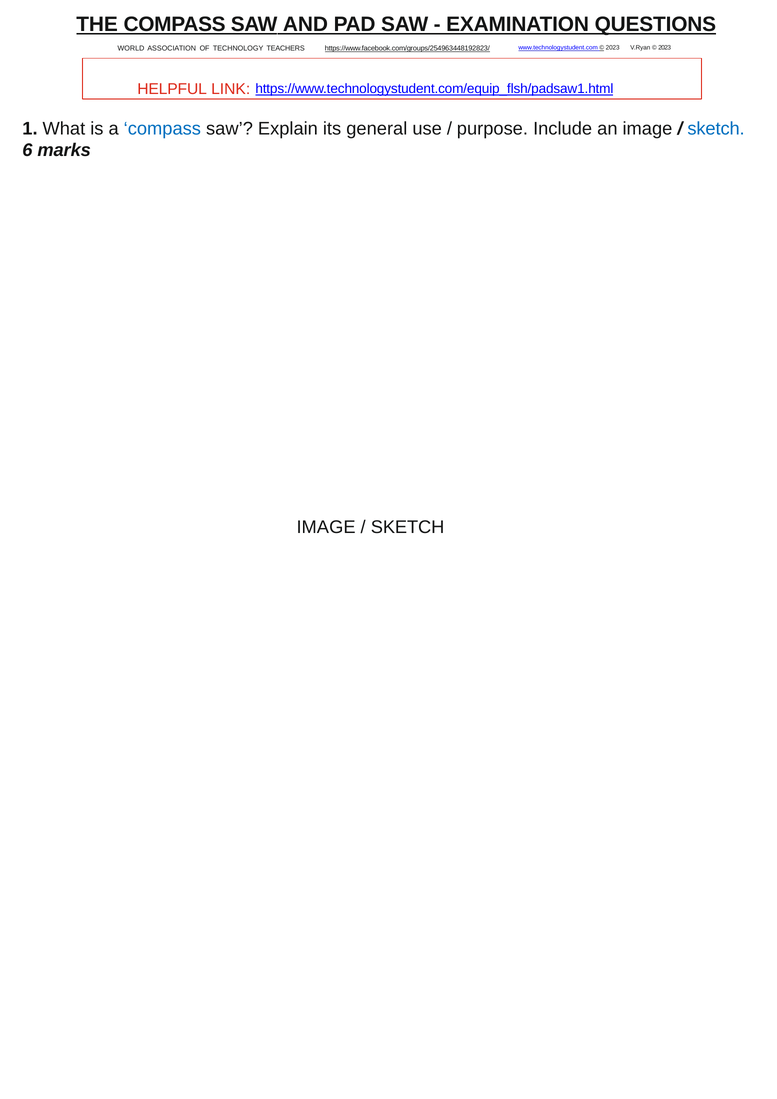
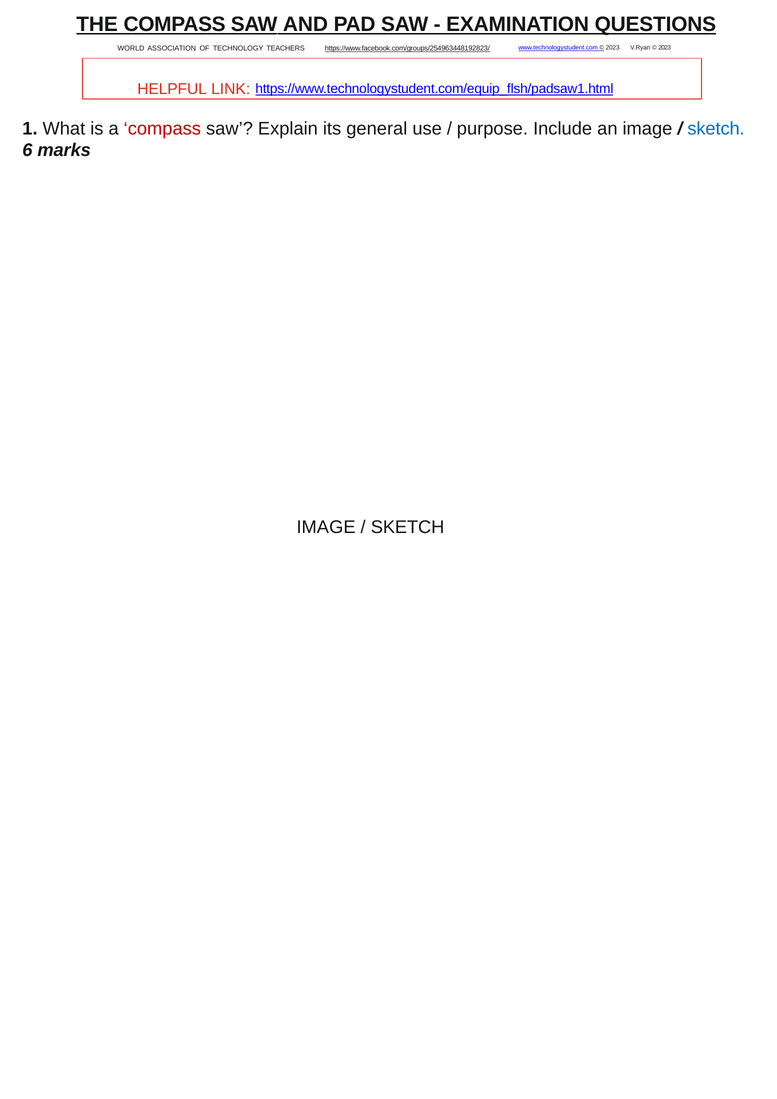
compass at (162, 129) colour: blue -> red
